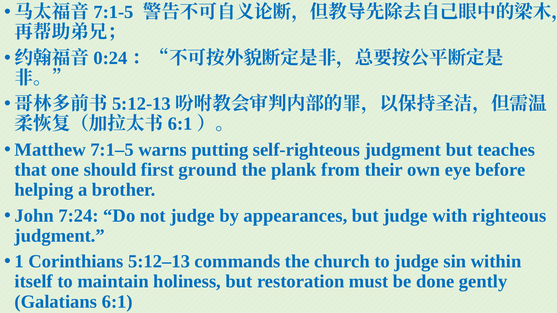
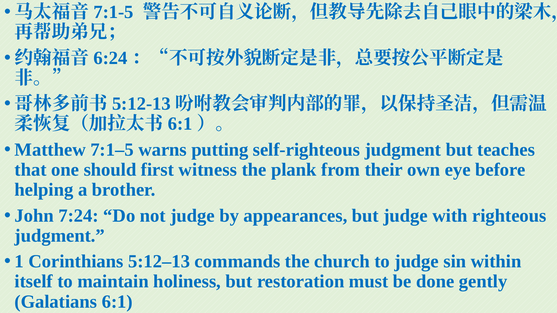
0:24: 0:24 -> 6:24
ground: ground -> witness
